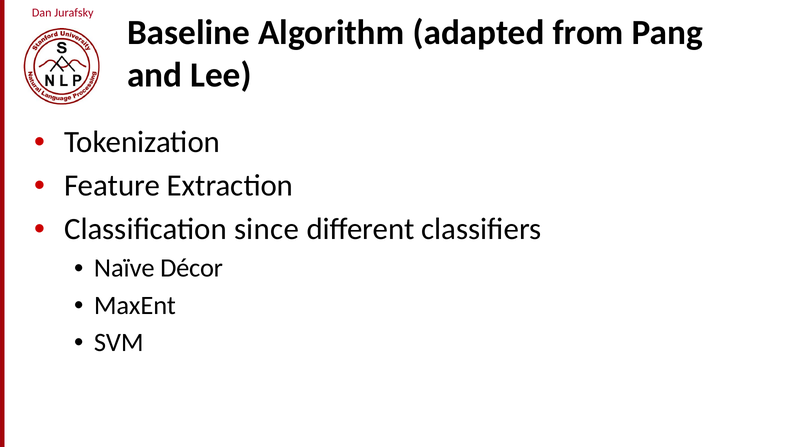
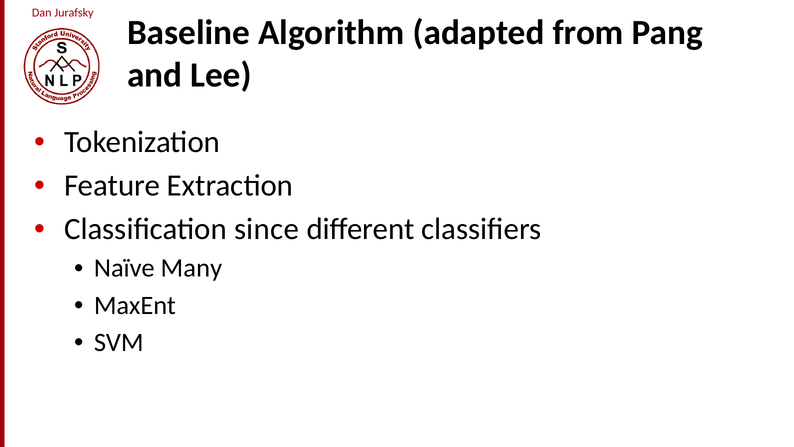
Décor: Décor -> Many
